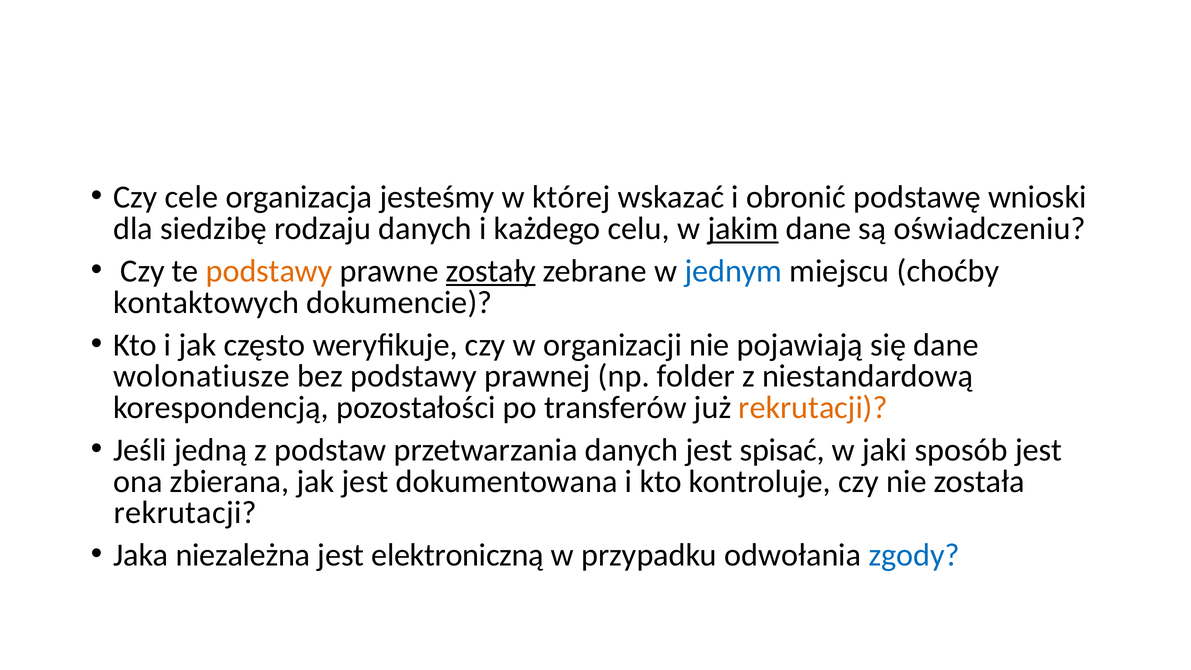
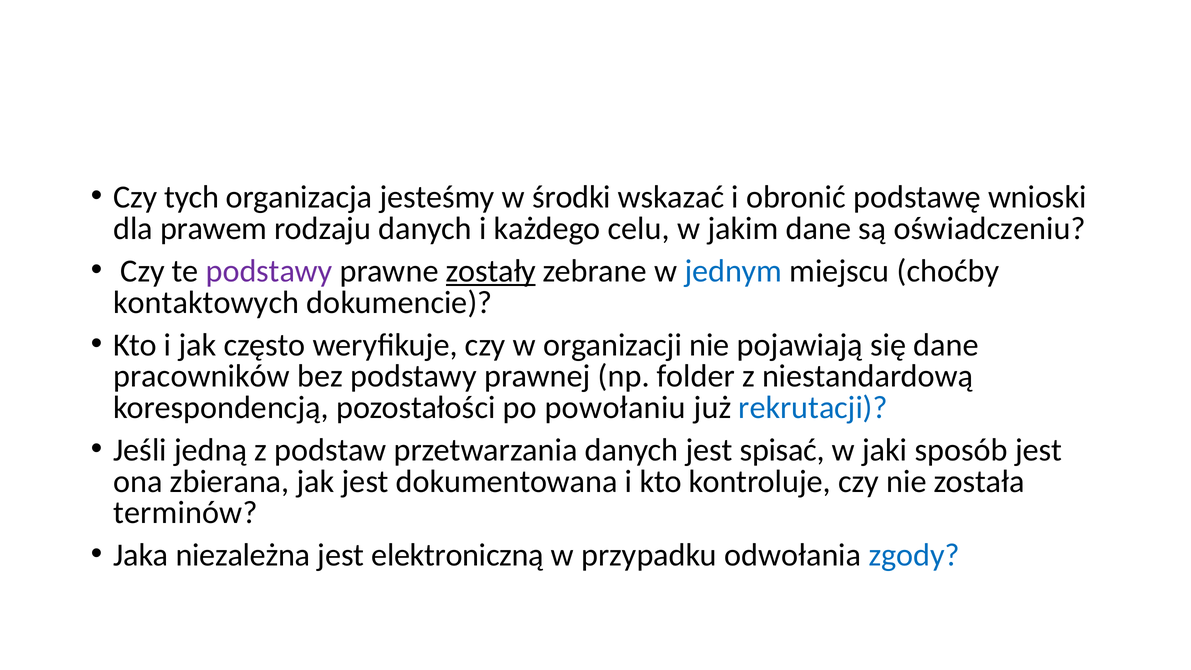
cele: cele -> tych
której: której -> środki
siedzibę: siedzibę -> prawem
jakim underline: present -> none
podstawy at (269, 271) colour: orange -> purple
wolonatiusze: wolonatiusze -> pracowników
transferów: transferów -> powołaniu
rekrutacji at (813, 408) colour: orange -> blue
rekrutacji at (185, 513): rekrutacji -> terminów
